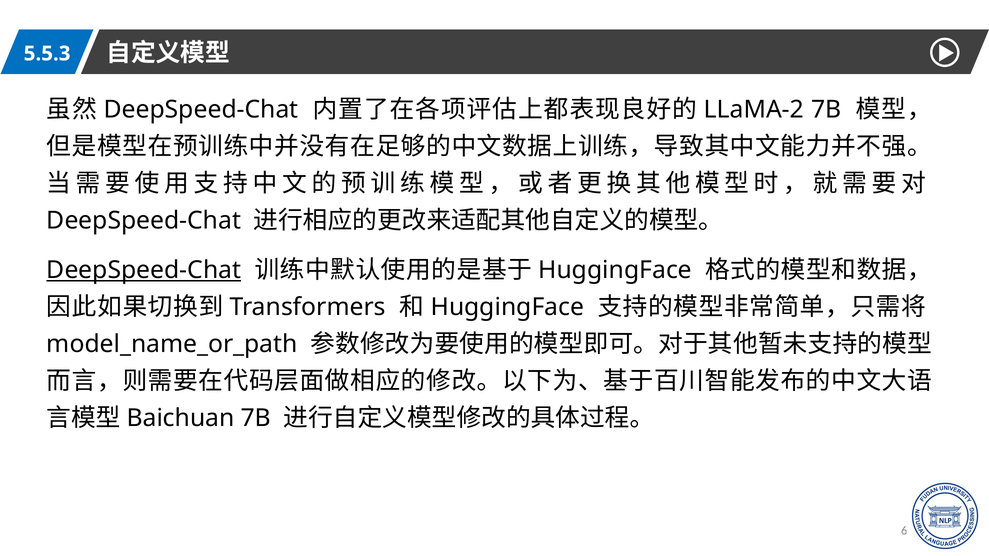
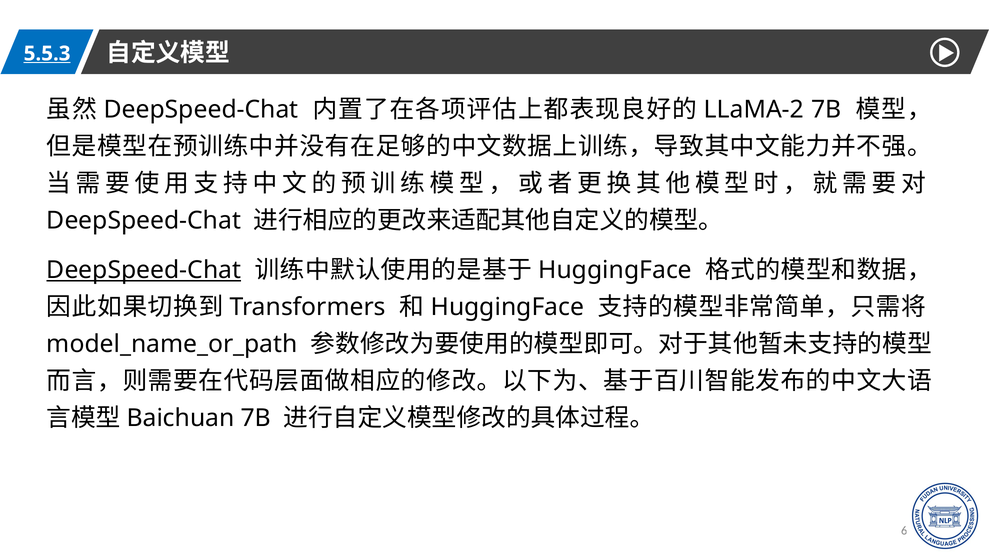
5.5.3 underline: none -> present
